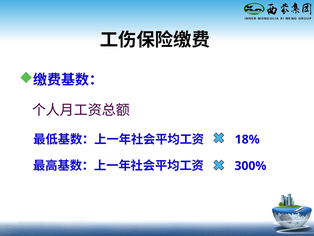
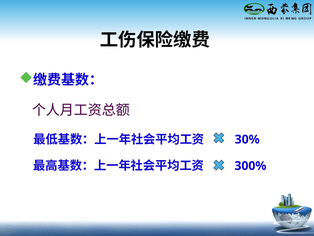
18%: 18% -> 30%
